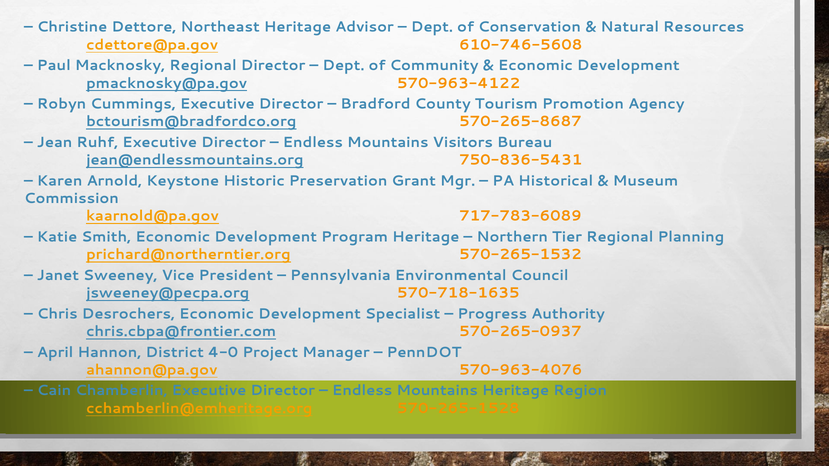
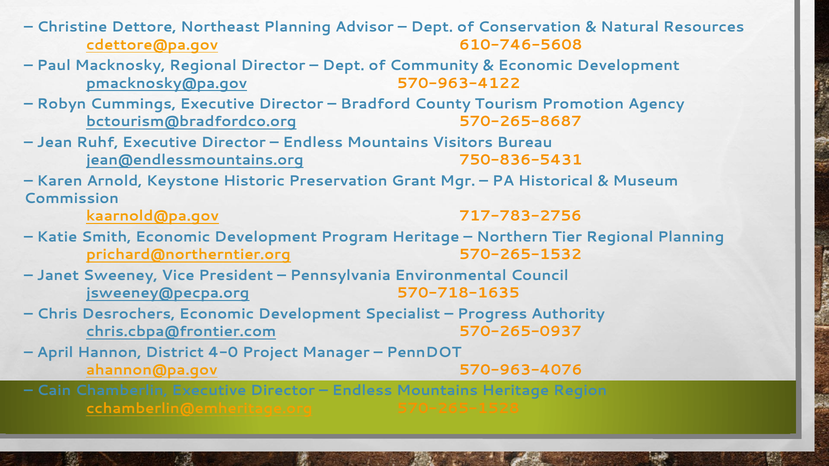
Northeast Heritage: Heritage -> Planning
717-783-6089: 717-783-6089 -> 717-783-2756
